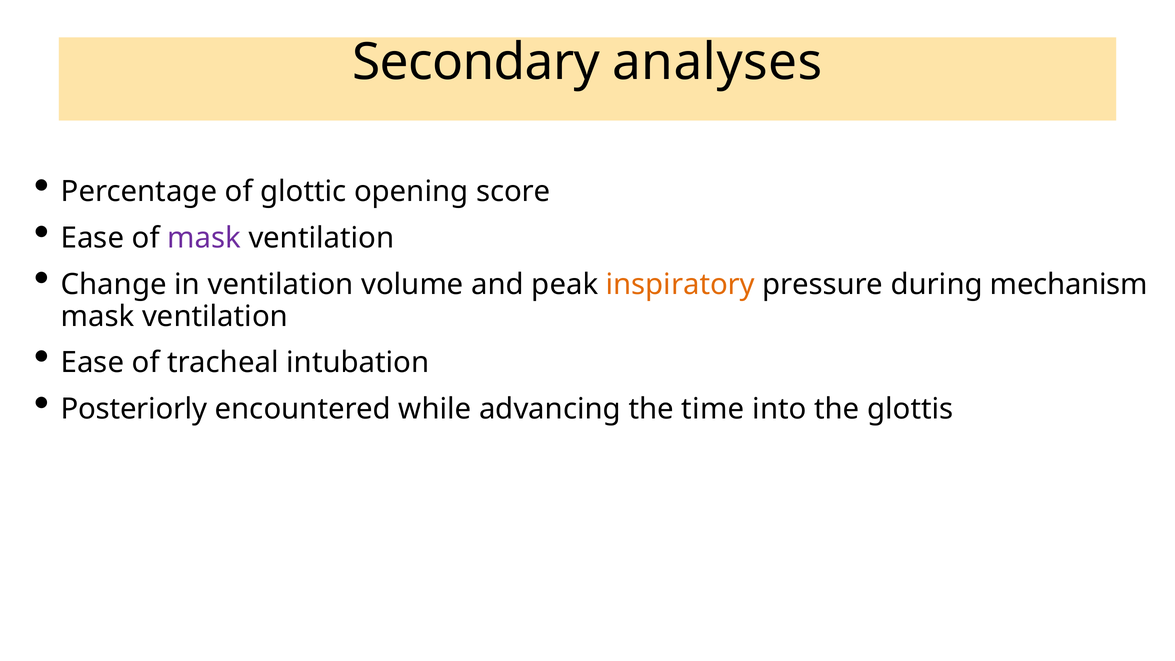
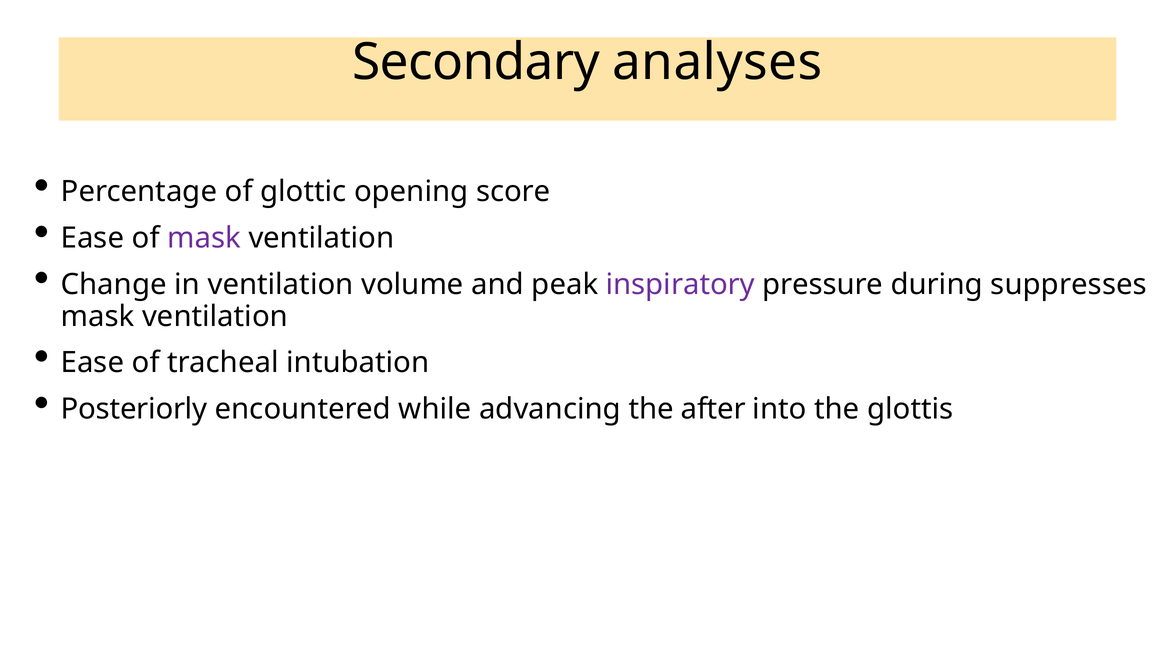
inspiratory colour: orange -> purple
mechanism: mechanism -> suppresses
time: time -> after
